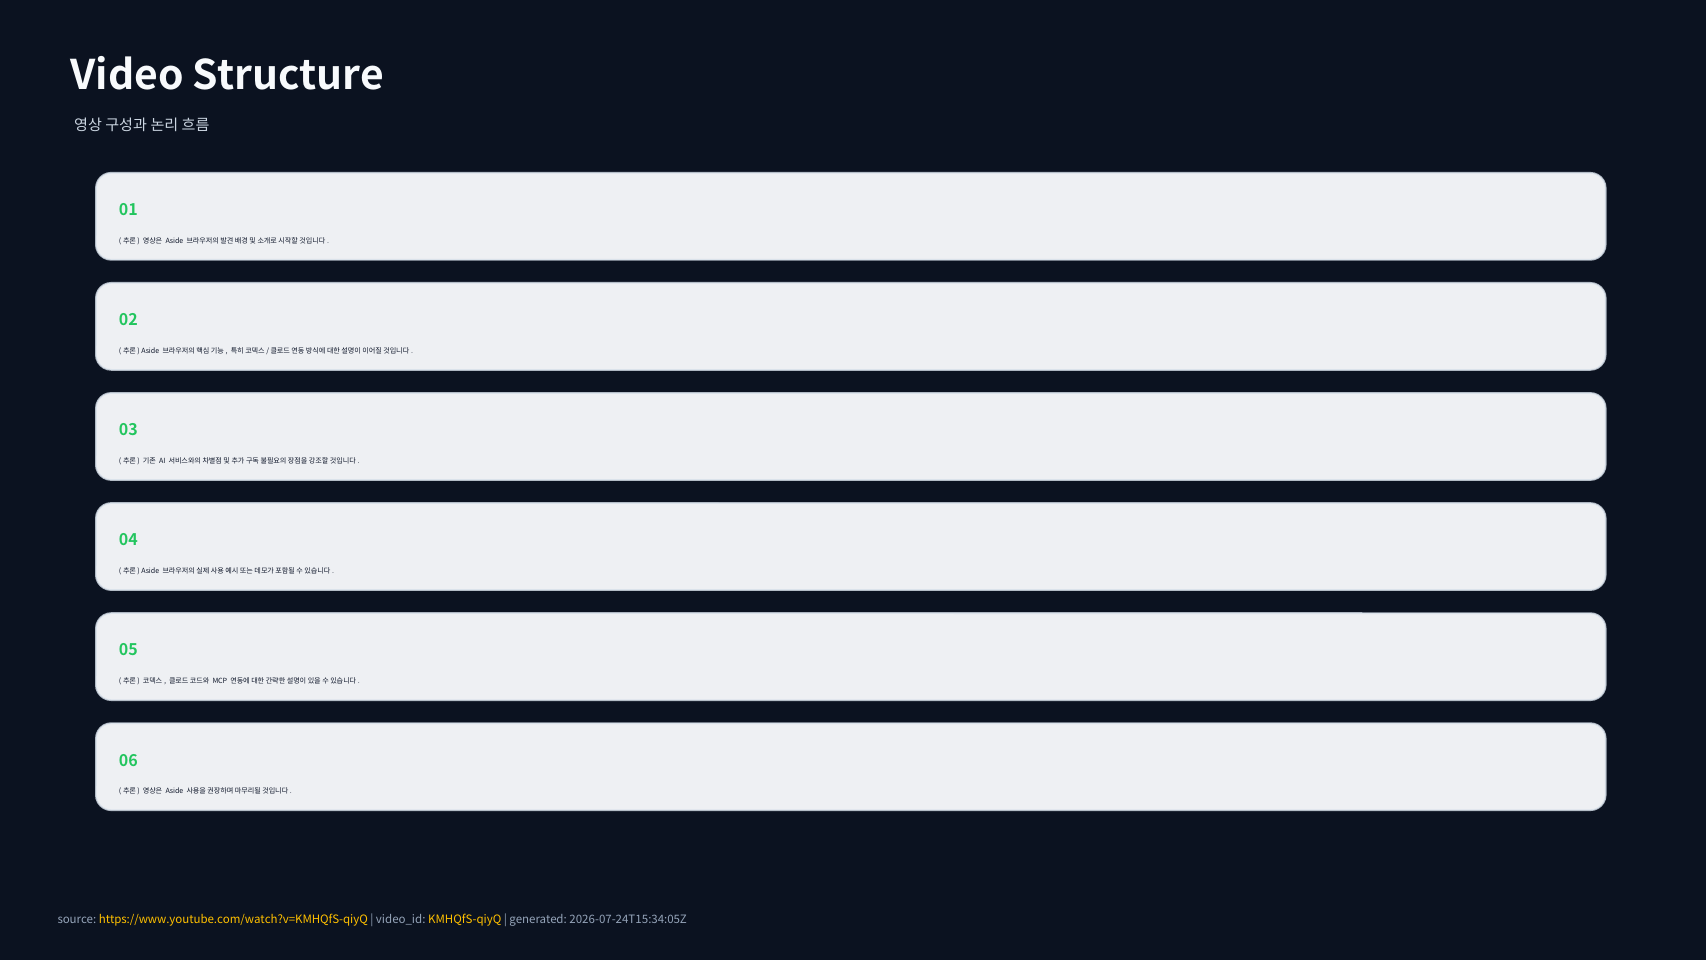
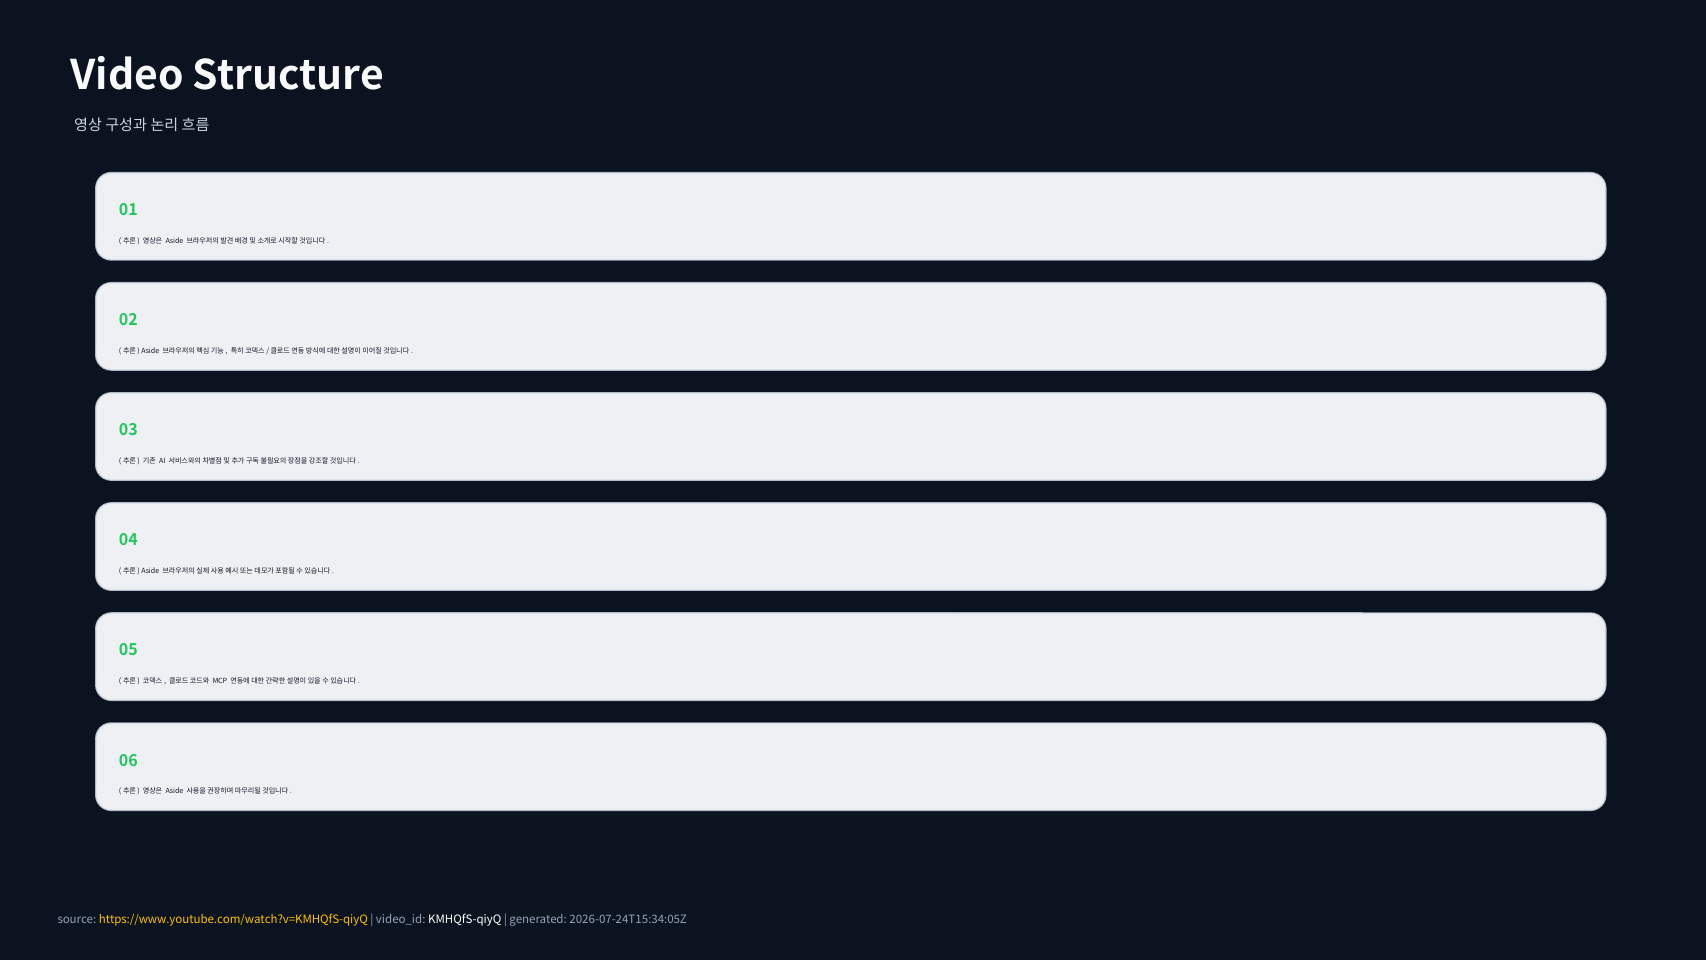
KMHQfS-qiyQ colour: yellow -> white
